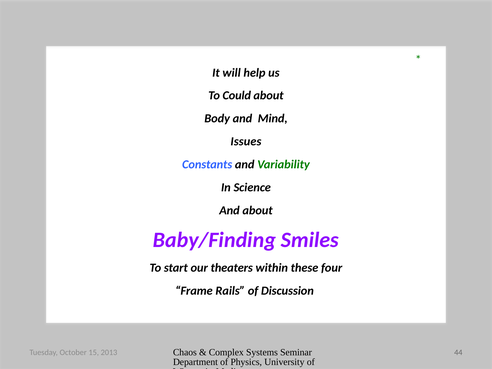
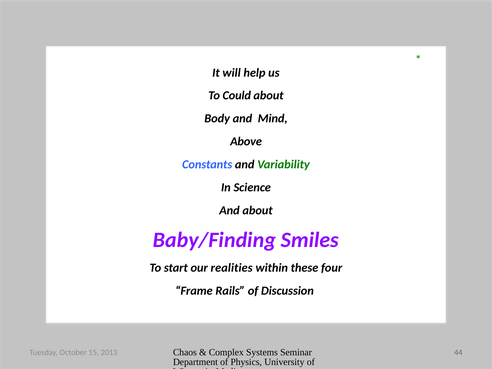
Issues: Issues -> Above
theaters: theaters -> realities
